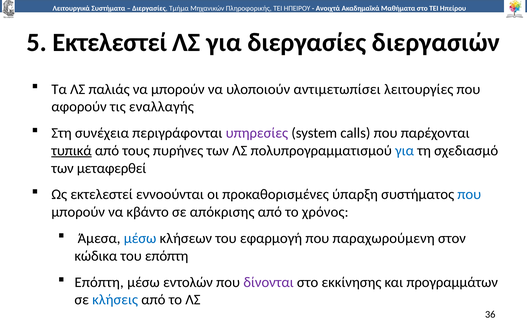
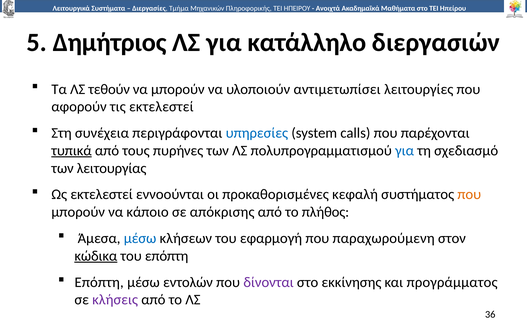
5 Εκτελεστεί: Εκτελεστεί -> Δημήτριος
για διεργασίες: διεργασίες -> κατάλληλο
παλιάς: παλιάς -> τεθούν
τις εναλλαγής: εναλλαγής -> εκτελεστεί
υπηρεσίες colour: purple -> blue
μεταφερθεί: μεταφερθεί -> λειτουργίας
ύπαρξη: ύπαρξη -> κεφαλή
που at (469, 195) colour: blue -> orange
κβάντο: κβάντο -> κάποιο
χρόνος: χρόνος -> πλήθος
κώδικα underline: none -> present
προγραμμάτων: προγραμμάτων -> προγράμματος
κλήσεις colour: blue -> purple
